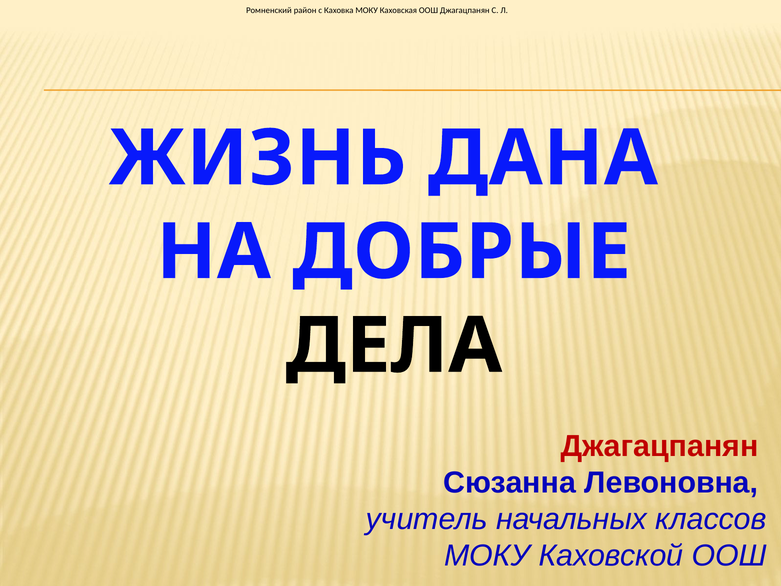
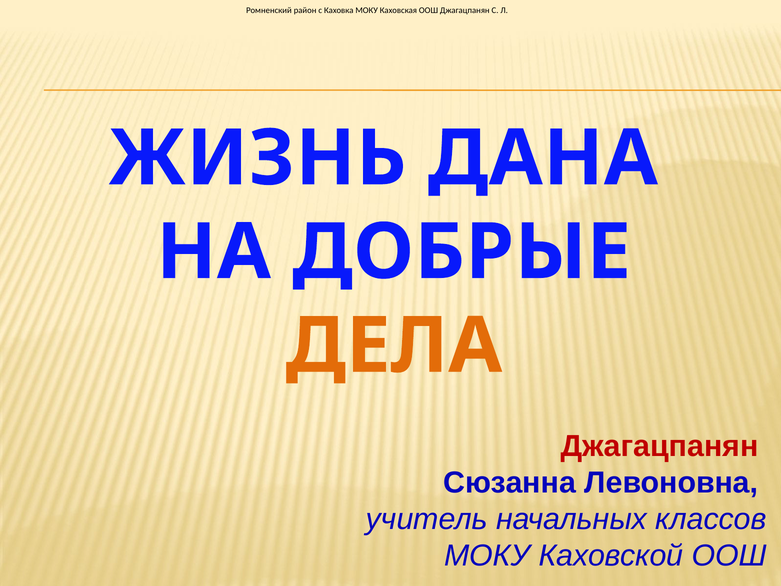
ДЕЛА colour: black -> orange
